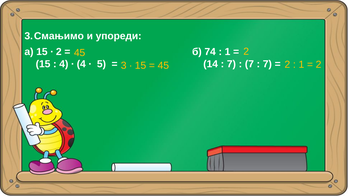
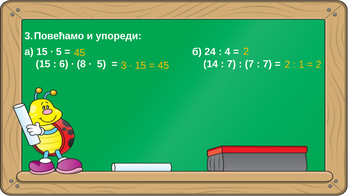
Смањимо: Смањимо -> Повећамо
2 at (59, 52): 2 -> 5
74: 74 -> 24
1 at (228, 52): 1 -> 4
4 at (64, 64): 4 -> 6
4 at (81, 64): 4 -> 8
